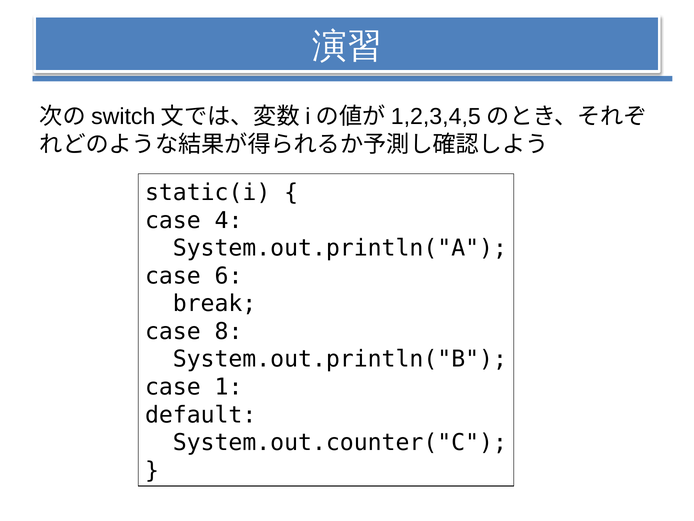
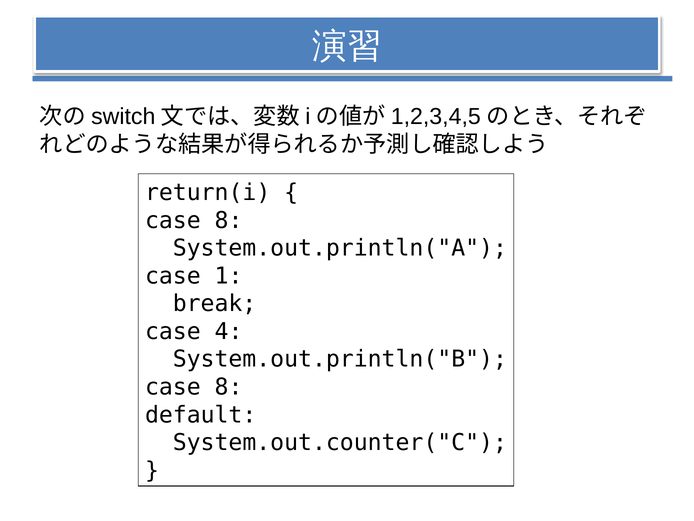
static(i: static(i -> return(i
4 at (229, 220): 4 -> 8
6: 6 -> 1
8: 8 -> 4
1 at (229, 387): 1 -> 8
